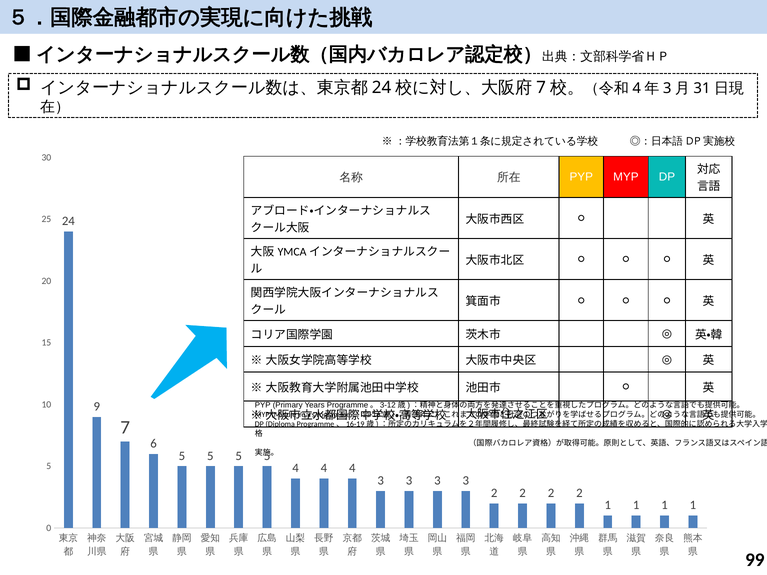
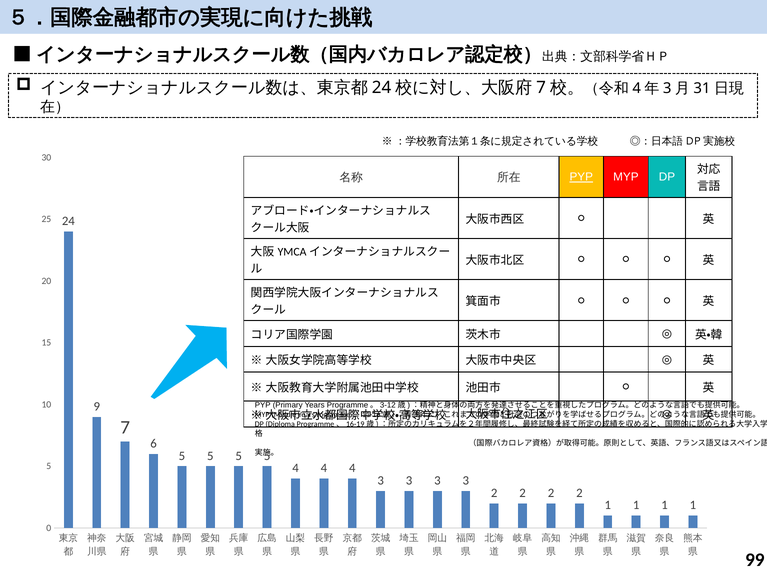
PYP at (581, 177) underline: none -> present
